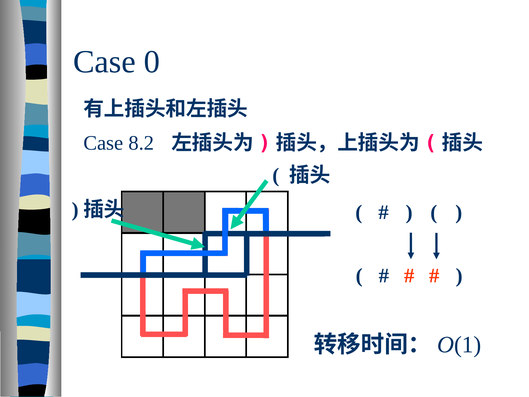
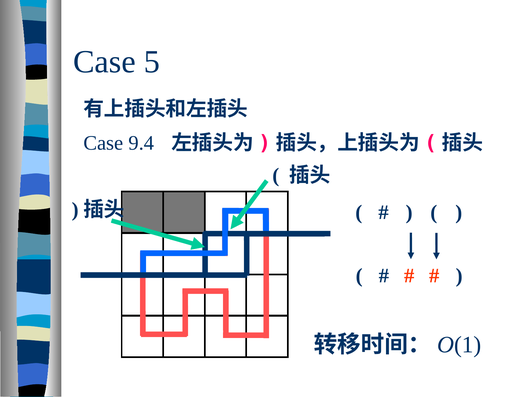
0: 0 -> 5
8.2: 8.2 -> 9.4
